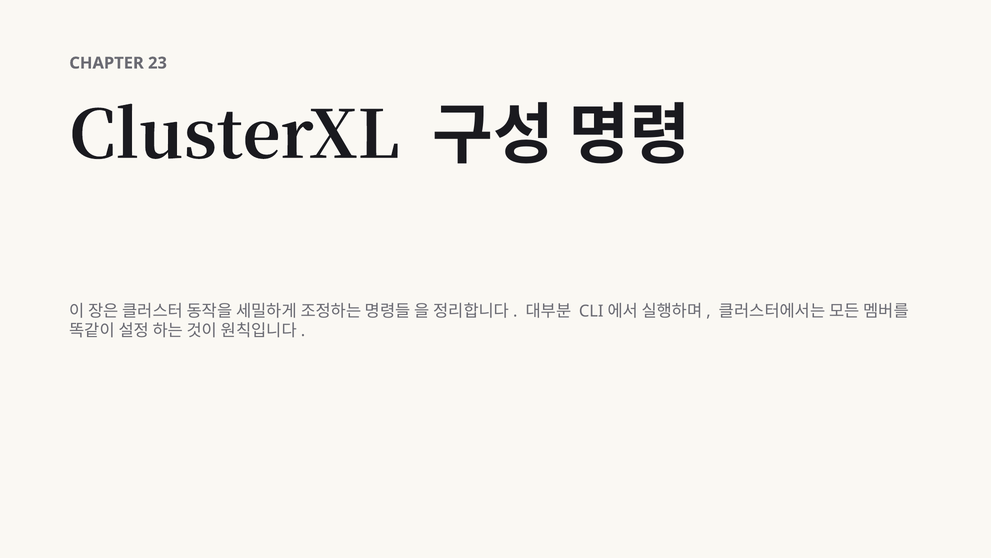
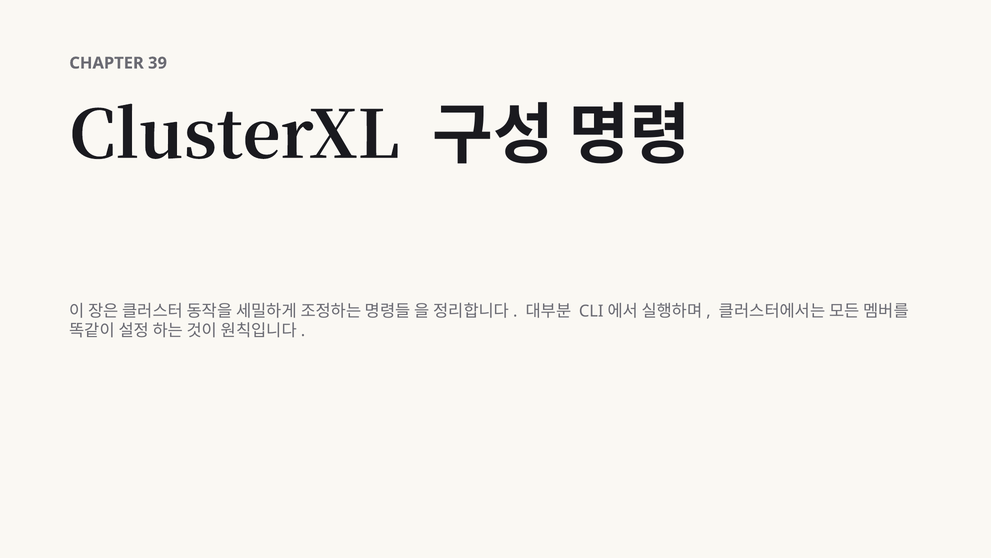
23: 23 -> 39
